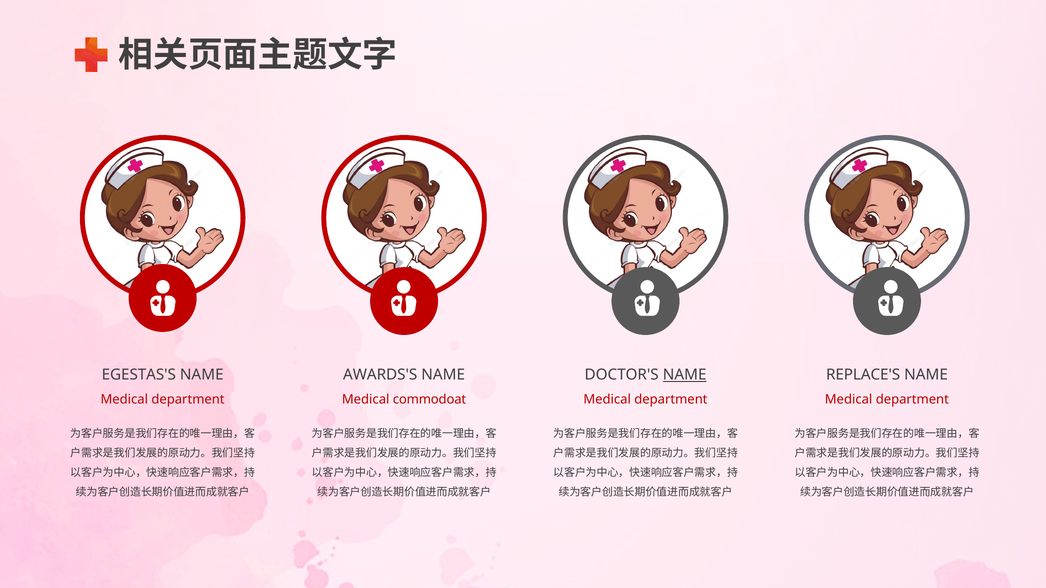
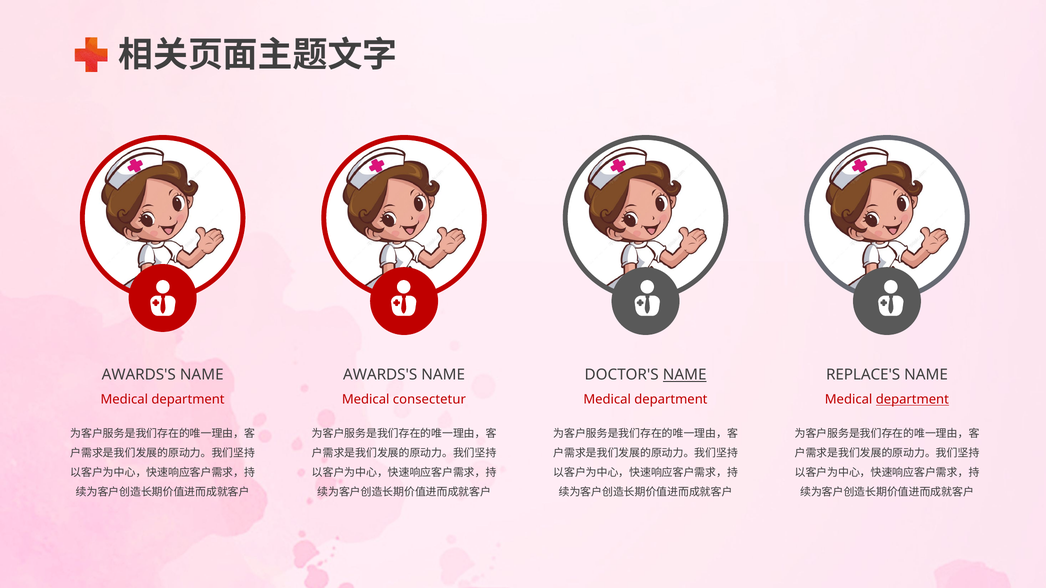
EGESTAS'S at (139, 375): EGESTAS'S -> AWARDS'S
commodoat: commodoat -> consectetur
department at (912, 400) underline: none -> present
